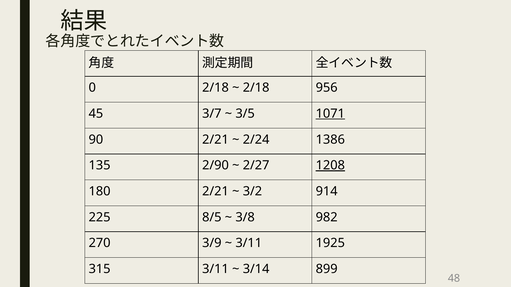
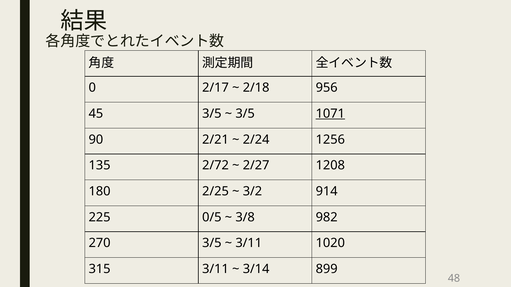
0 2/18: 2/18 -> 2/17
45 3/7: 3/7 -> 3/5
1386: 1386 -> 1256
2/90: 2/90 -> 2/72
1208 underline: present -> none
180 2/21: 2/21 -> 2/25
8/5: 8/5 -> 0/5
270 3/9: 3/9 -> 3/5
1925: 1925 -> 1020
